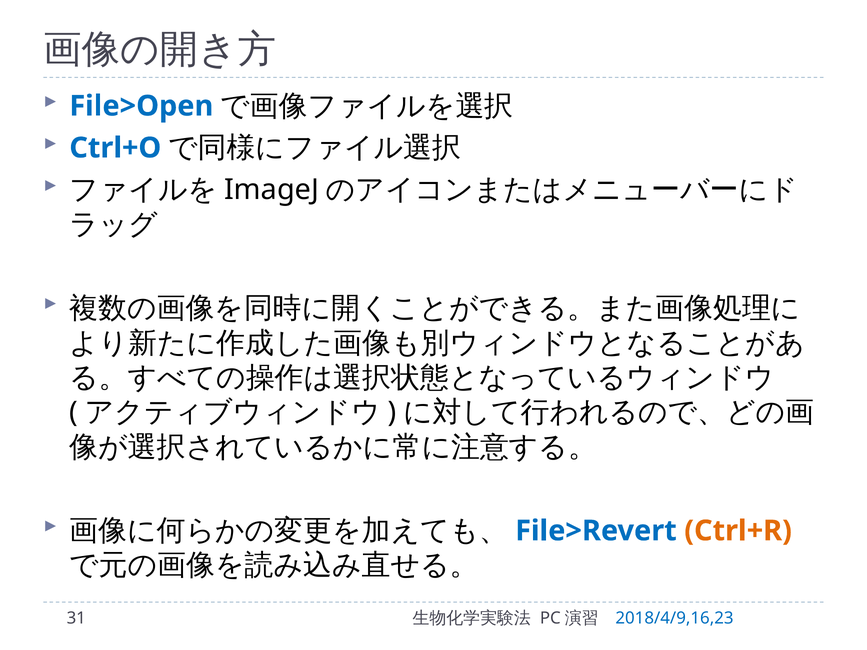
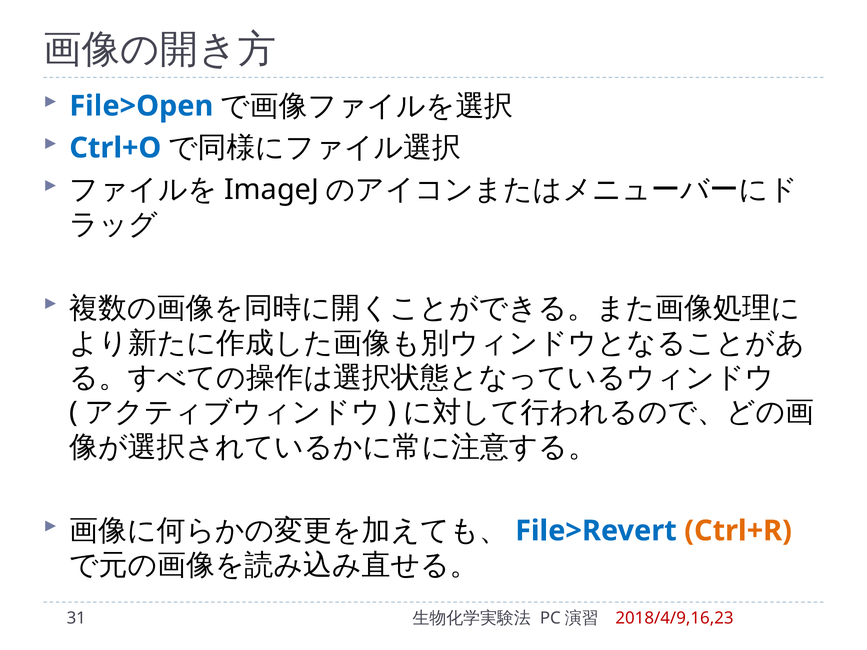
2018/4/9,16,23 colour: blue -> red
